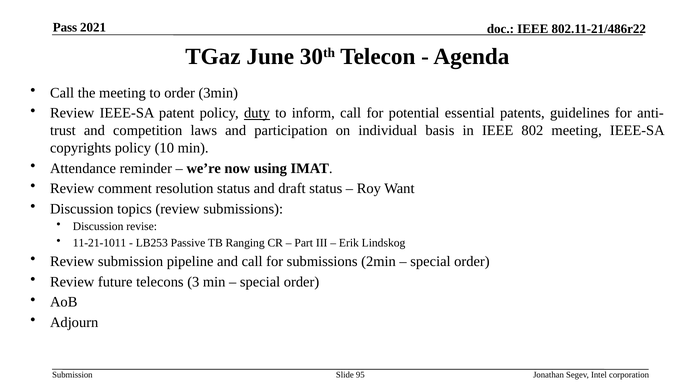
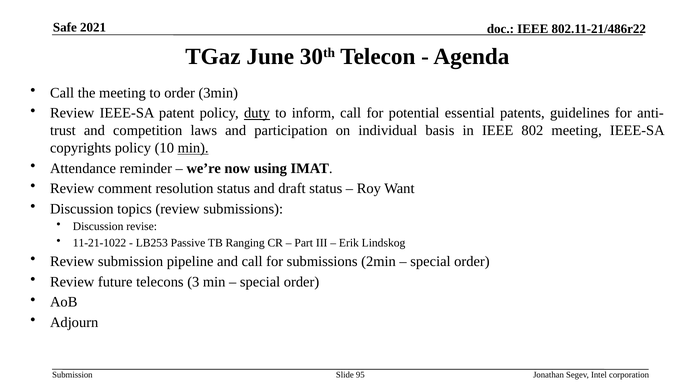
Pass: Pass -> Safe
min at (193, 148) underline: none -> present
11-21-1011: 11-21-1011 -> 11-21-1022
